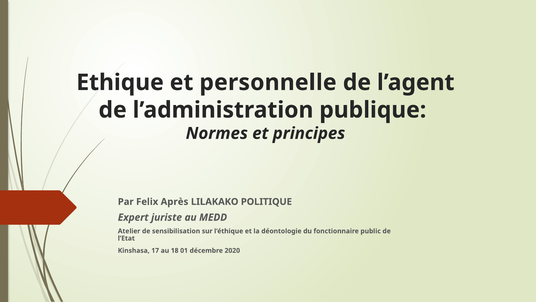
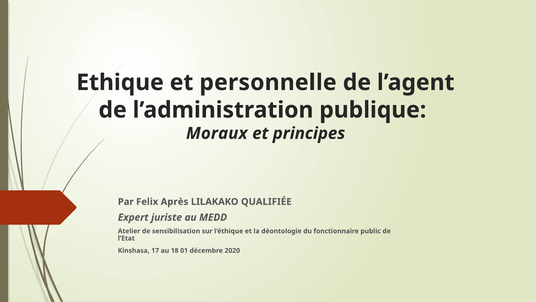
Normes: Normes -> Moraux
POLITIQUE: POLITIQUE -> QUALIFIÉE
